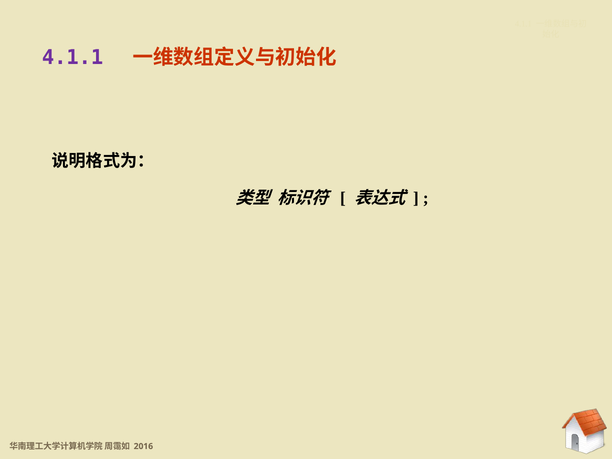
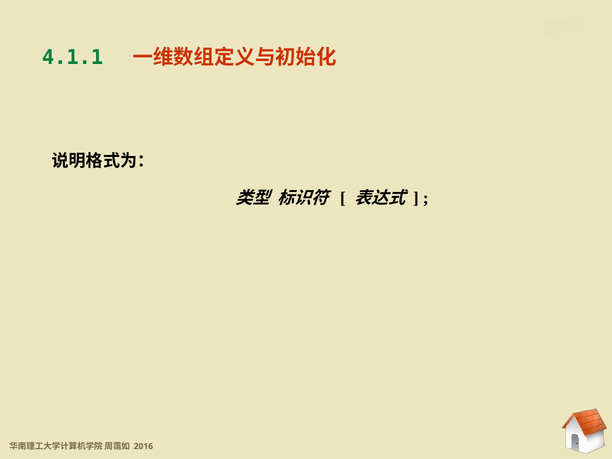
4.1.1 at (73, 58) colour: purple -> green
